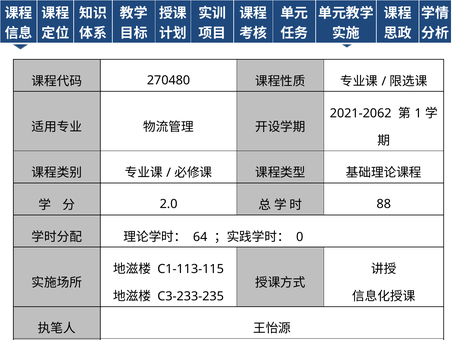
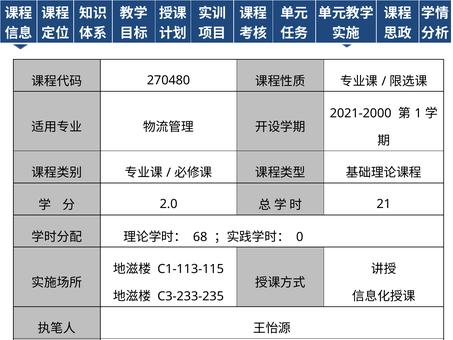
2021-2062: 2021-2062 -> 2021-2000
88: 88 -> 21
64: 64 -> 68
